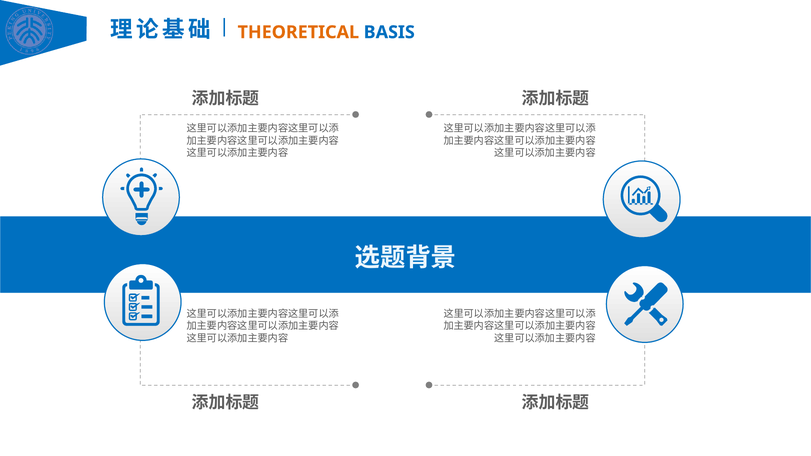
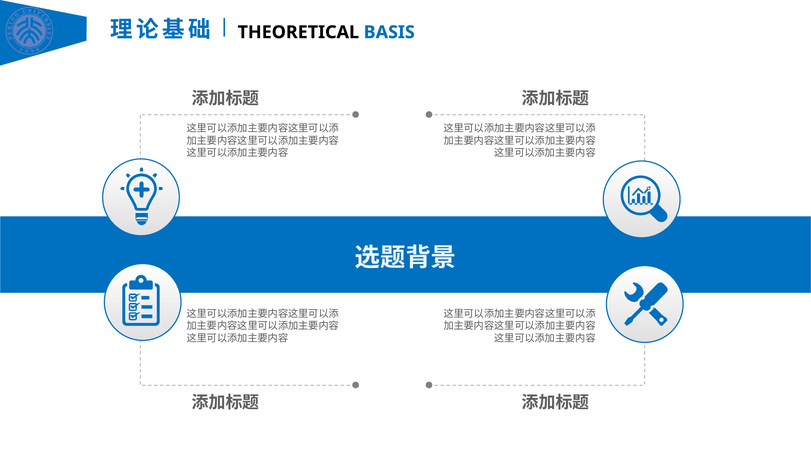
THEORETICAL colour: orange -> black
